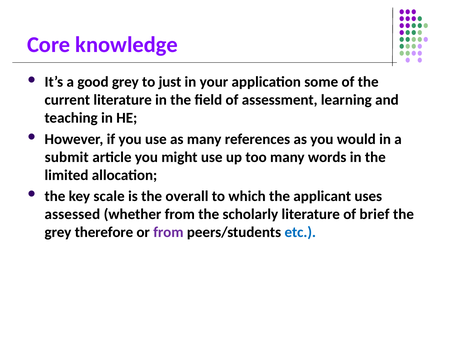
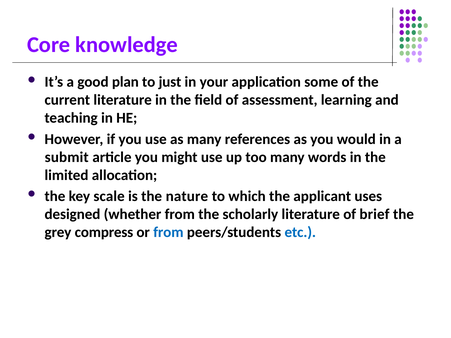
good grey: grey -> plan
overall: overall -> nature
assessed: assessed -> designed
therefore: therefore -> compress
from at (168, 232) colour: purple -> blue
